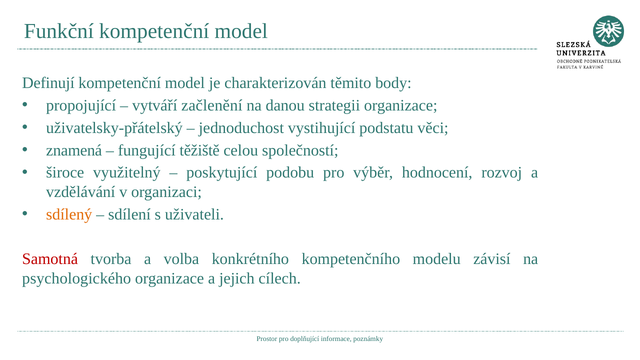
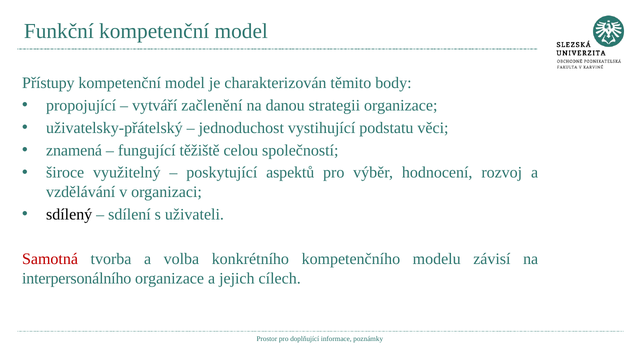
Definují: Definují -> Přístupy
podobu: podobu -> aspektů
sdílený colour: orange -> black
psychologického: psychologického -> interpersonálního
